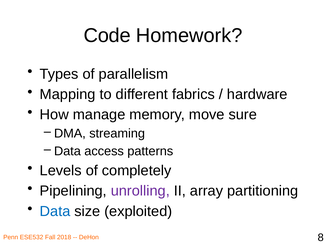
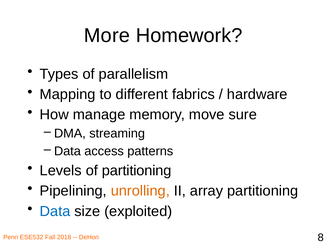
Code: Code -> More
of completely: completely -> partitioning
unrolling colour: purple -> orange
